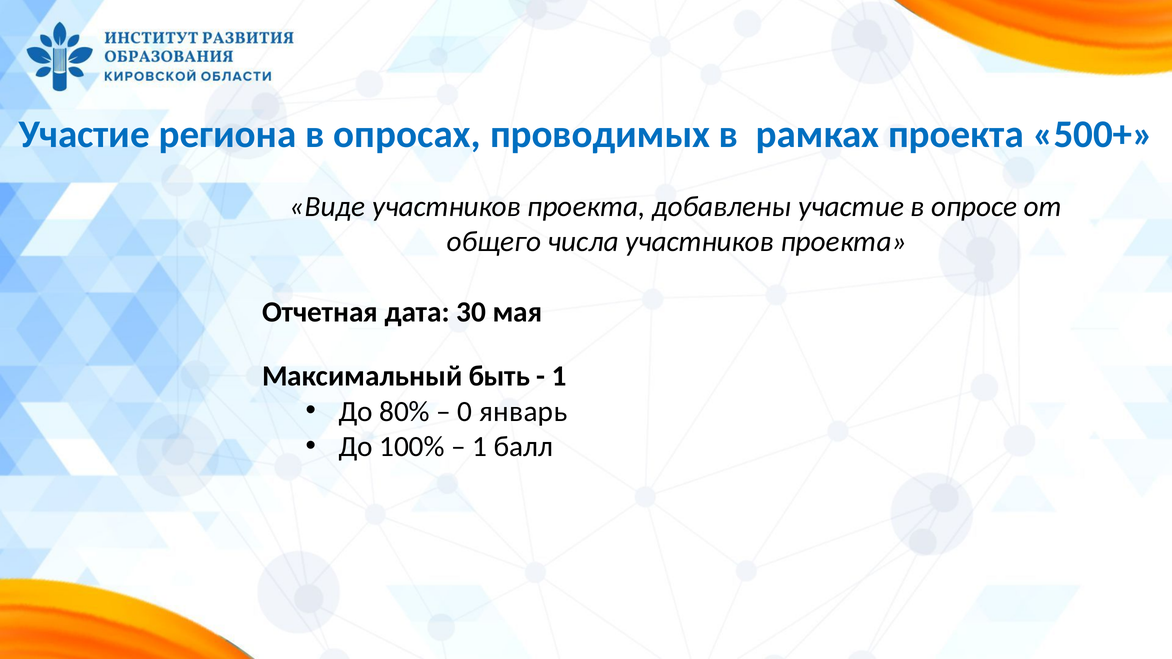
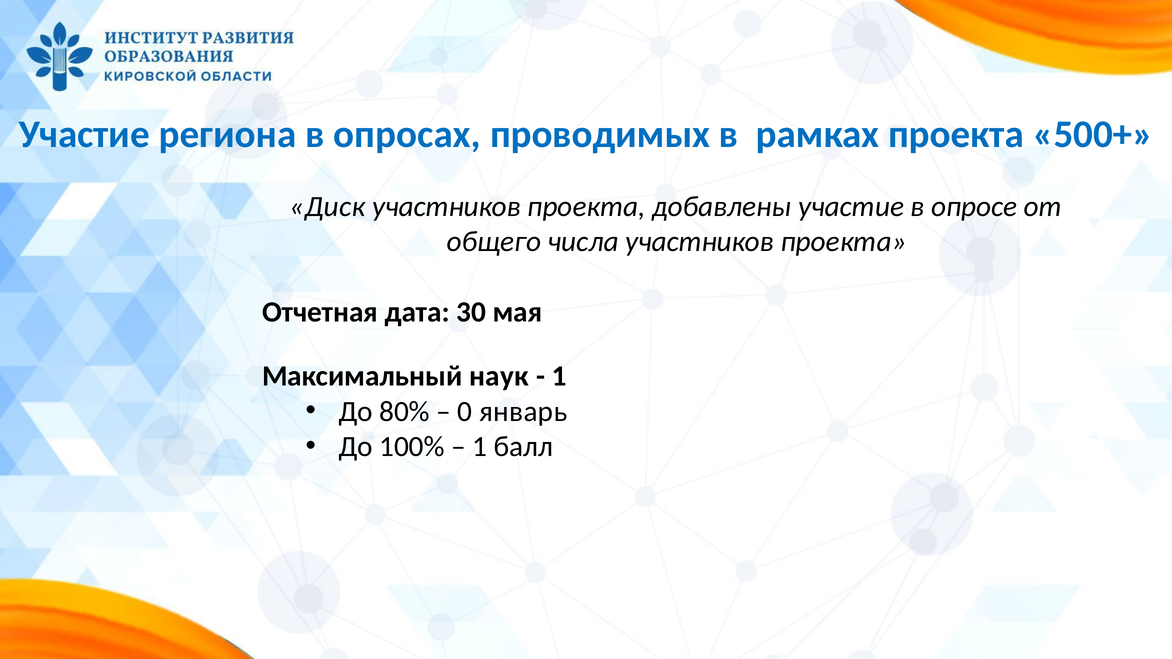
Виде: Виде -> Диск
быть: быть -> наук
